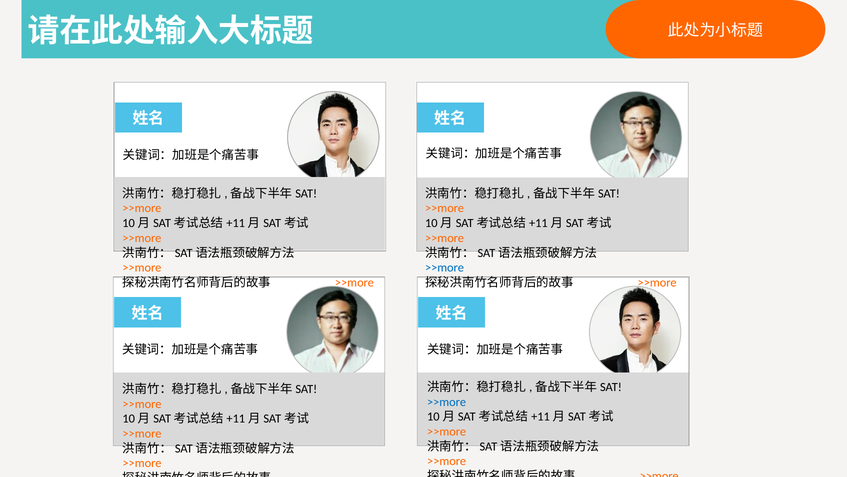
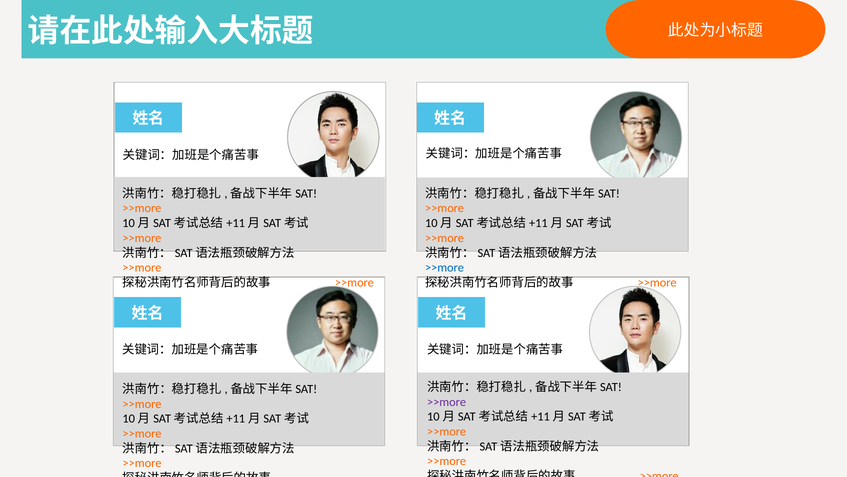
>>more at (447, 402) colour: blue -> purple
